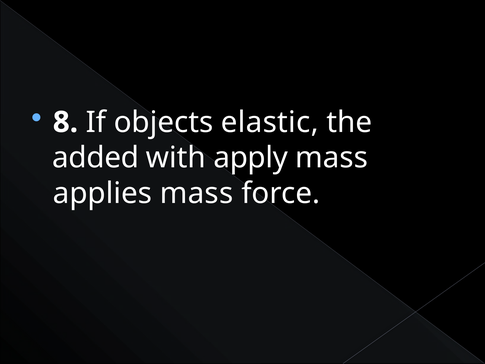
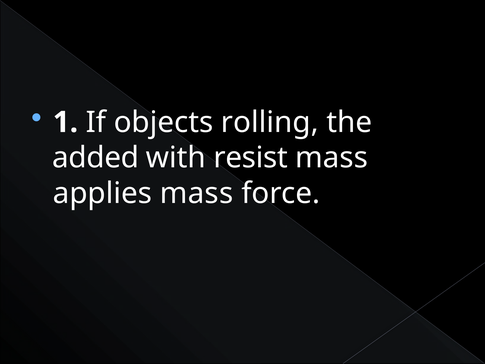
8: 8 -> 1
elastic: elastic -> rolling
apply: apply -> resist
